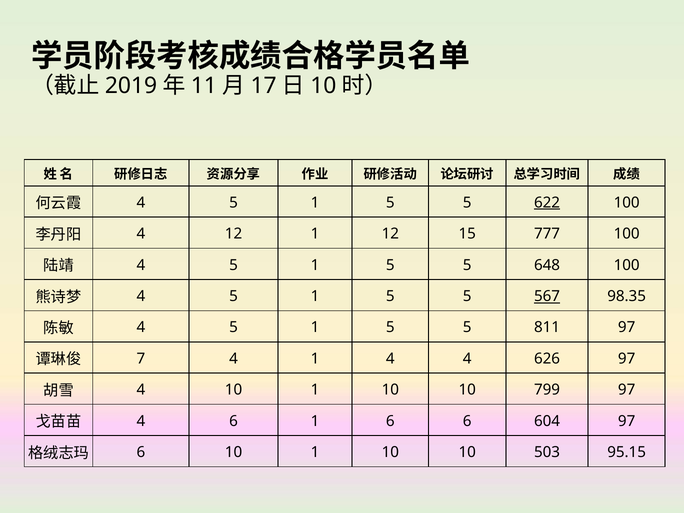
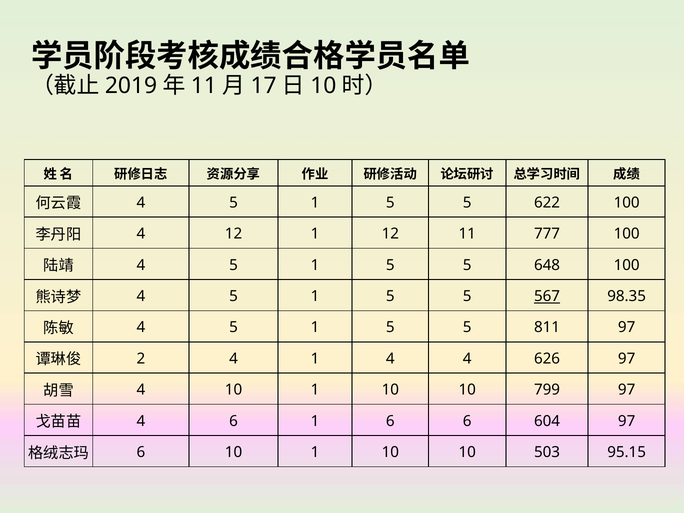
622 underline: present -> none
12 15: 15 -> 11
7: 7 -> 2
